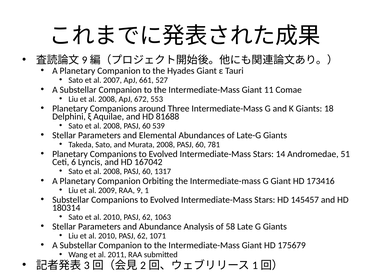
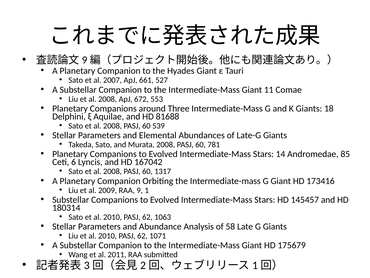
51: 51 -> 85
